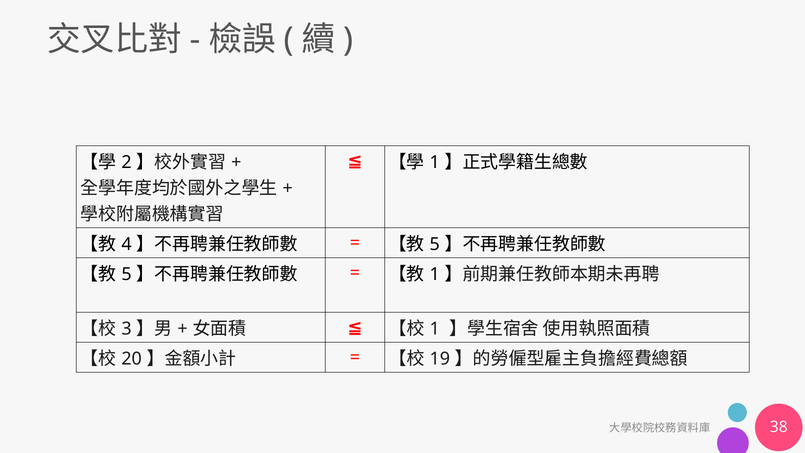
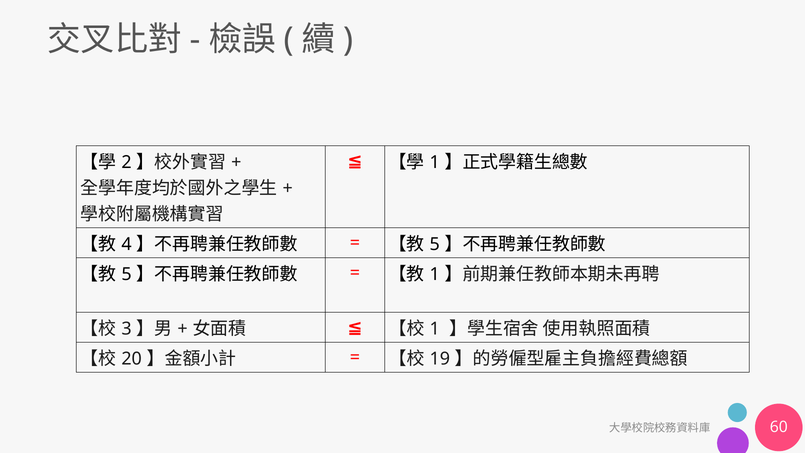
38: 38 -> 60
